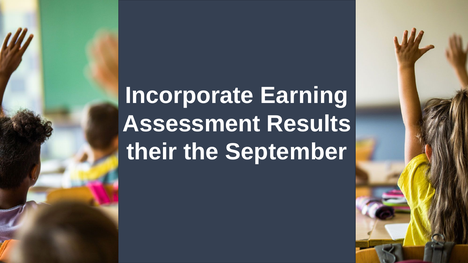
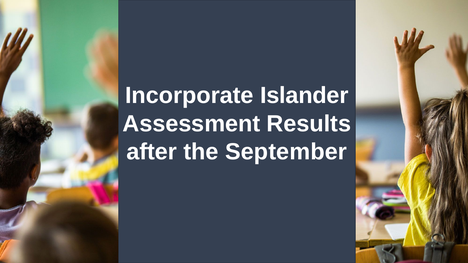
Earning: Earning -> Islander
their: their -> after
